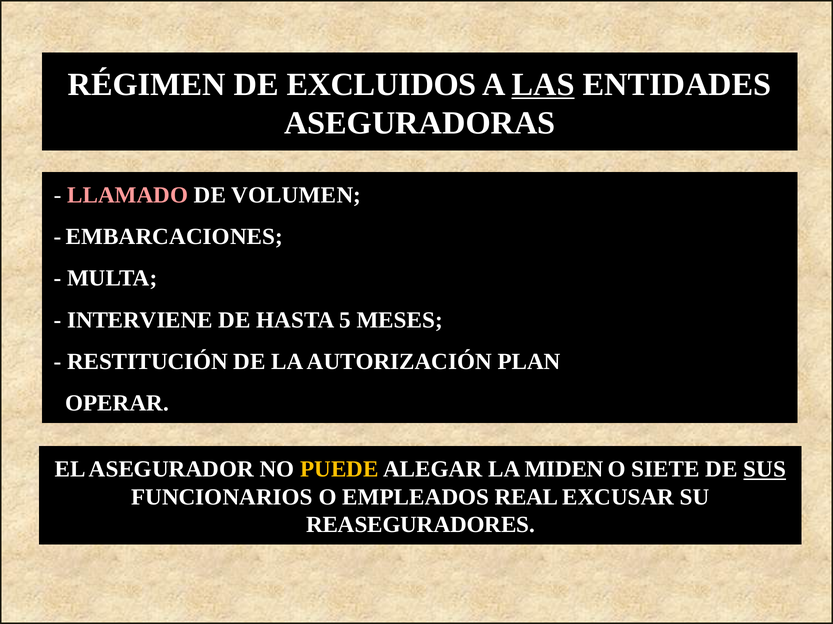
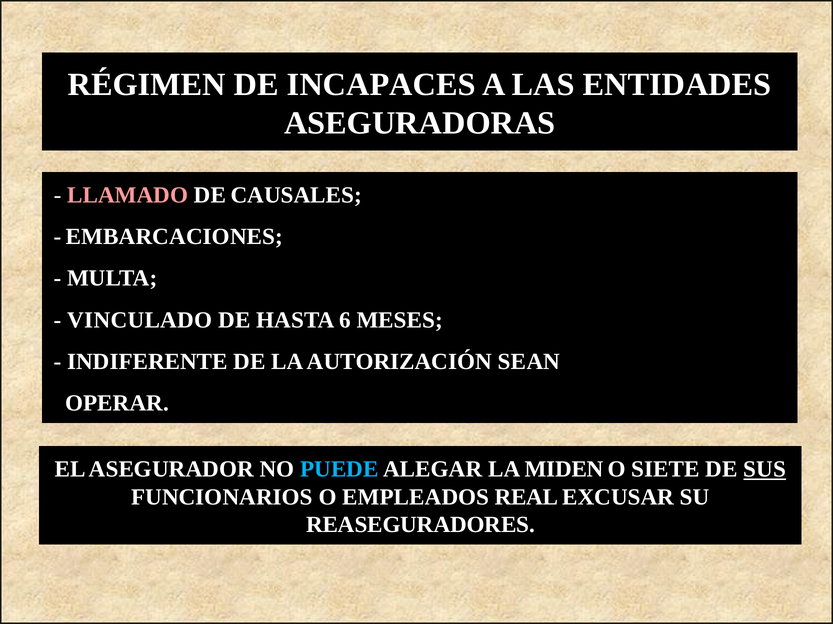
EXCLUIDOS: EXCLUIDOS -> INCAPACES
LAS underline: present -> none
VOLUMEN: VOLUMEN -> CAUSALES
INTERVIENE: INTERVIENE -> VINCULADO
5: 5 -> 6
RESTITUCIÓN: RESTITUCIÓN -> INDIFERENTE
PLAN: PLAN -> SEAN
PUEDE colour: yellow -> light blue
